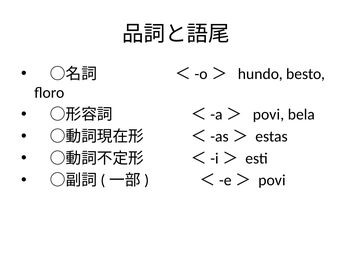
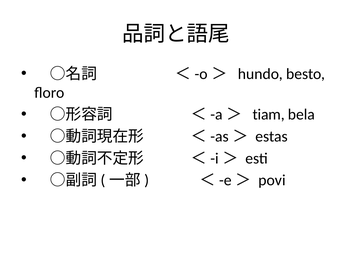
＜-a＞ povi: povi -> tiam
